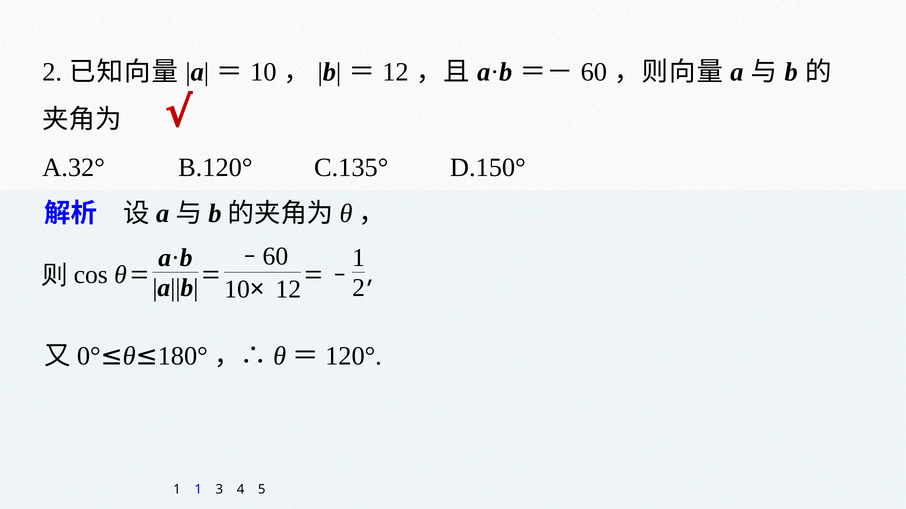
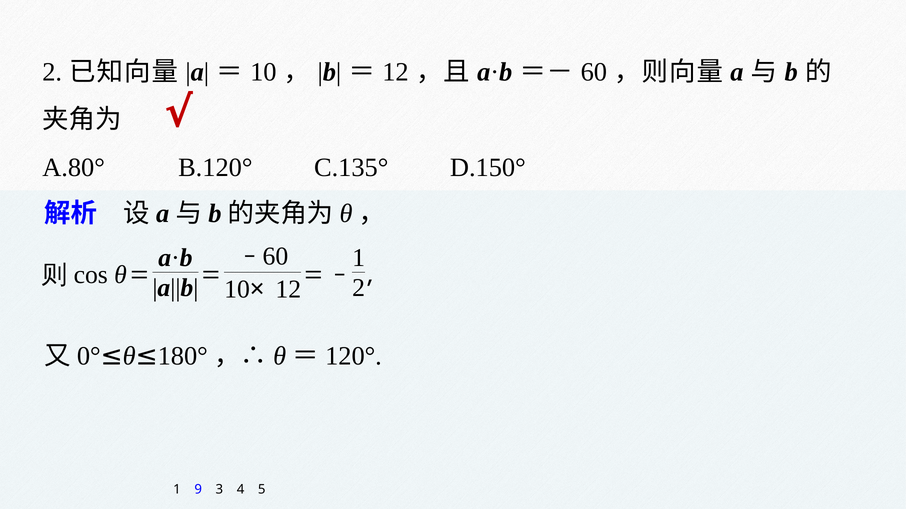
A.32°: A.32° -> A.80°
1 1: 1 -> 9
